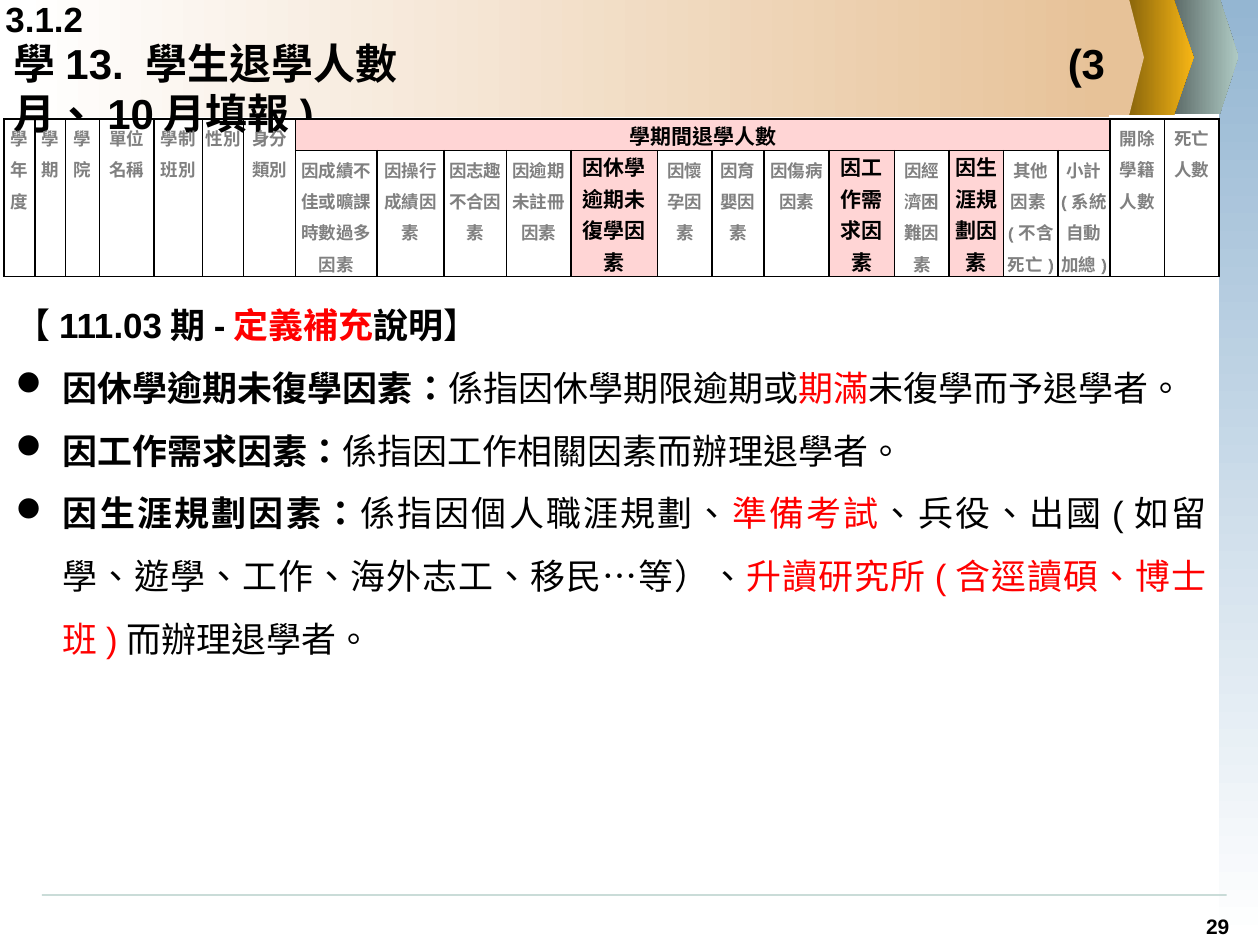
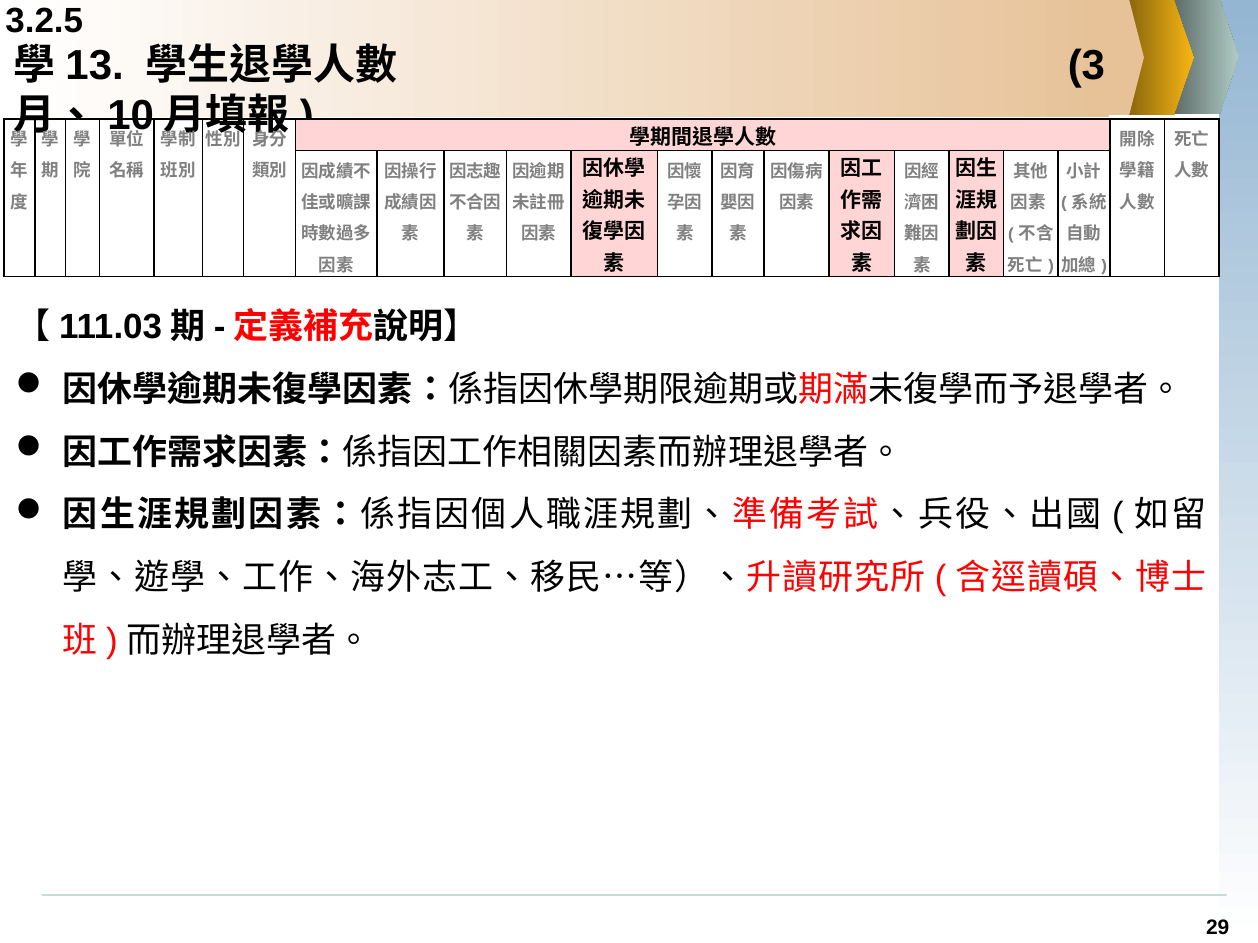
3.1.2: 3.1.2 -> 3.2.5
